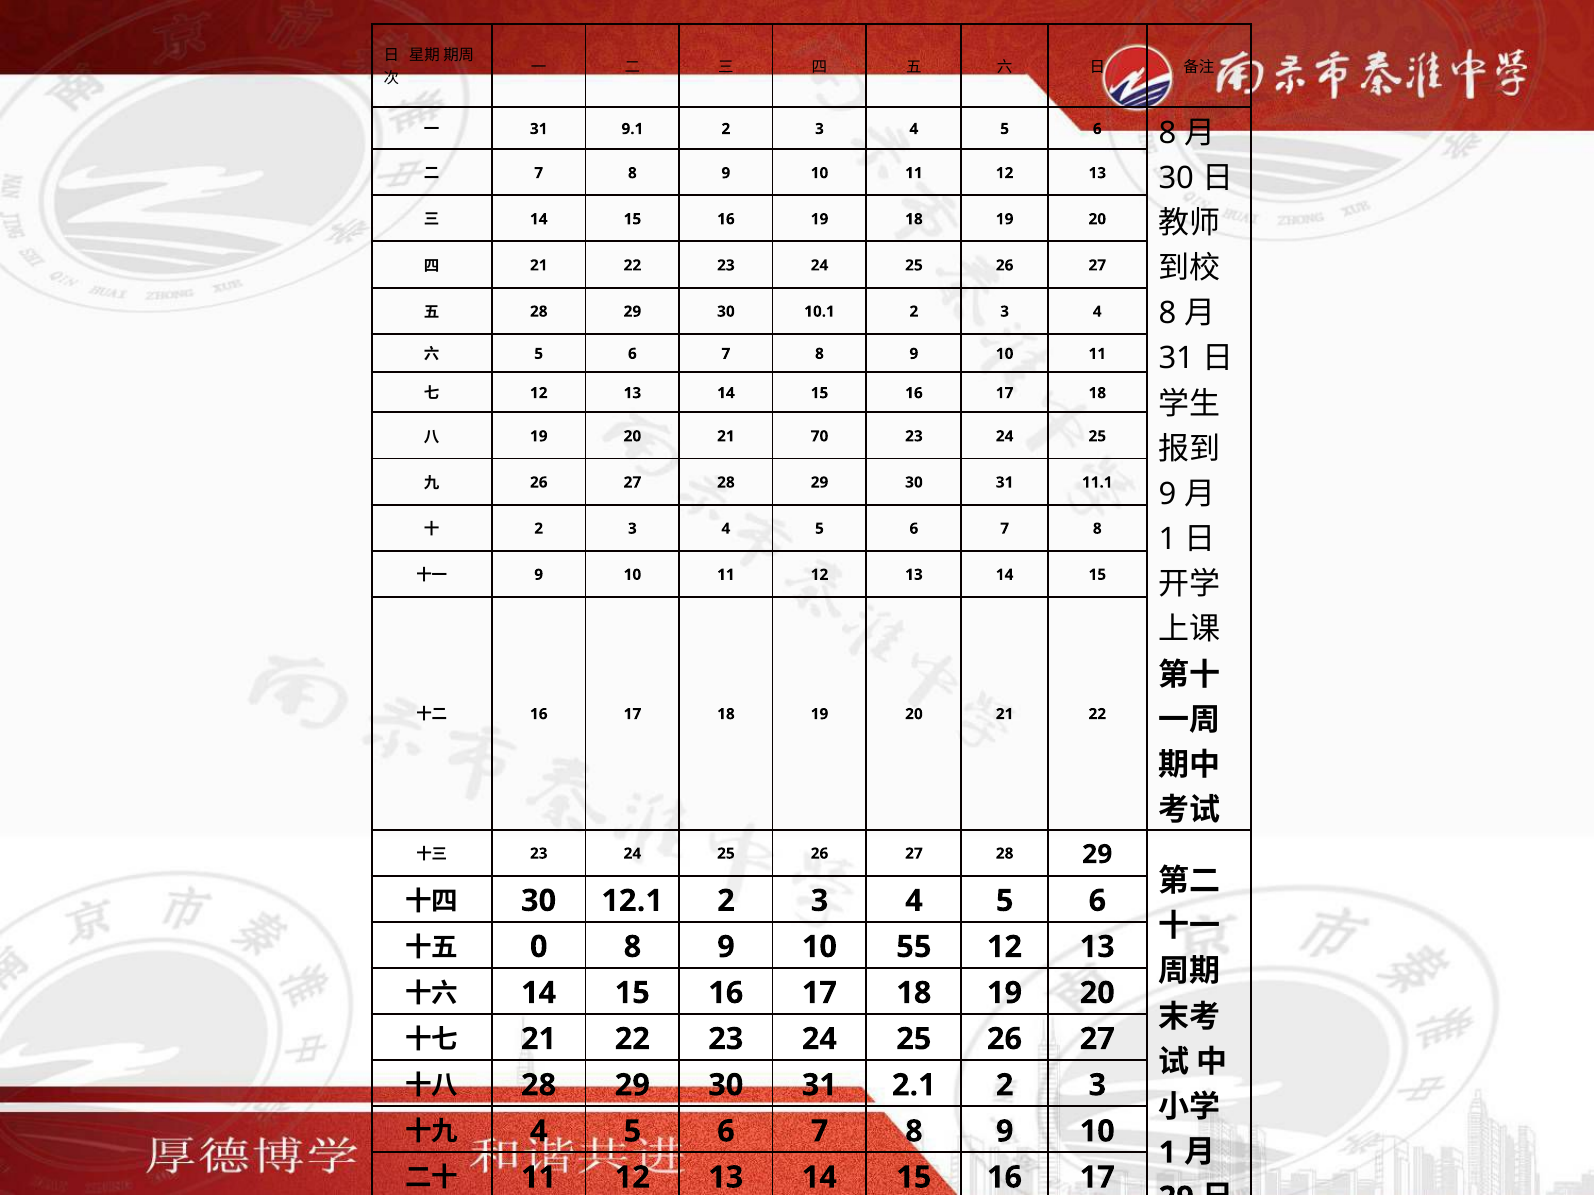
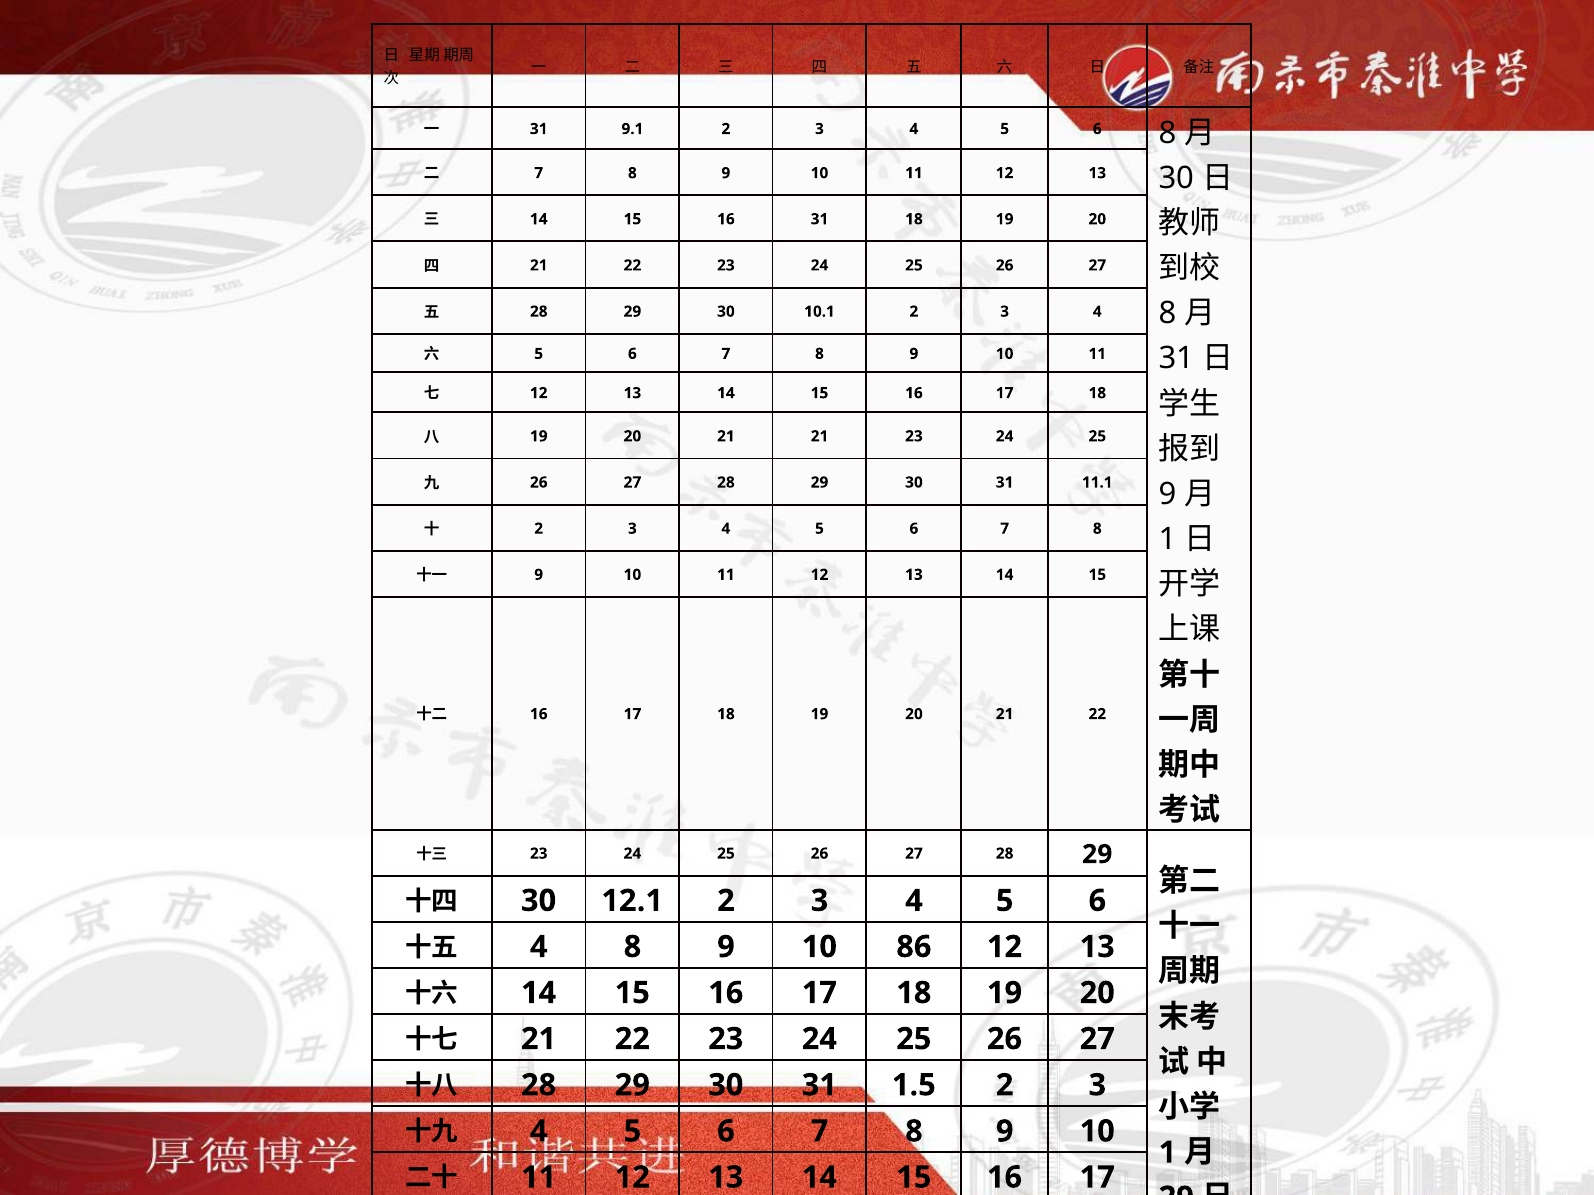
16 19: 19 -> 31
21 70: 70 -> 21
0 at (539, 947): 0 -> 4
55: 55 -> 86
2.1: 2.1 -> 1.5
